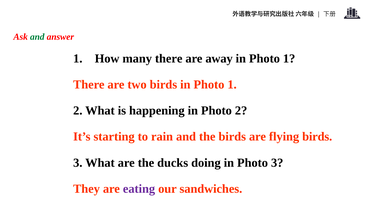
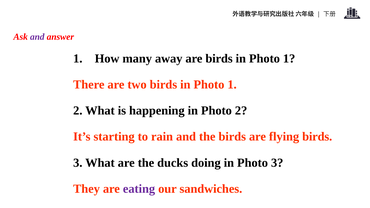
and at (37, 37) colour: green -> purple
many there: there -> away
are away: away -> birds
